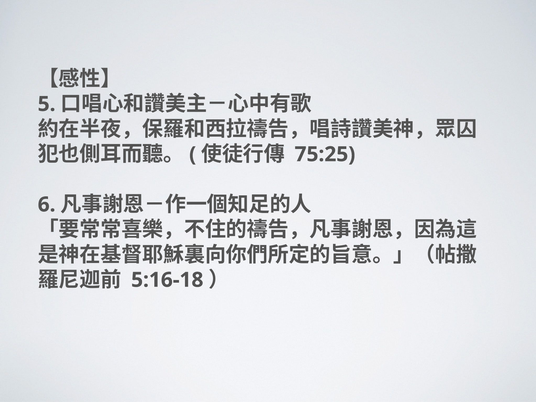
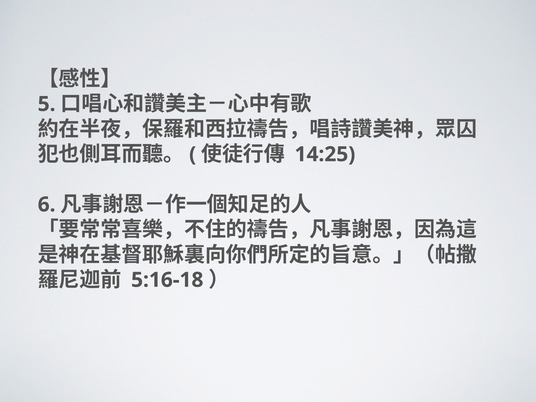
75:25: 75:25 -> 14:25
